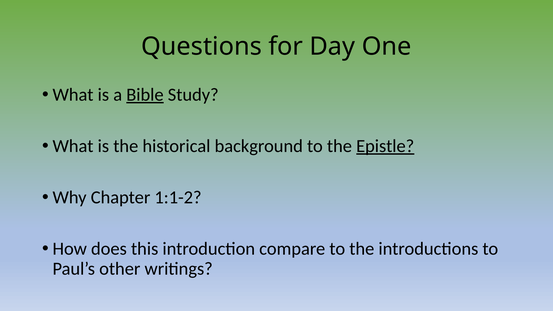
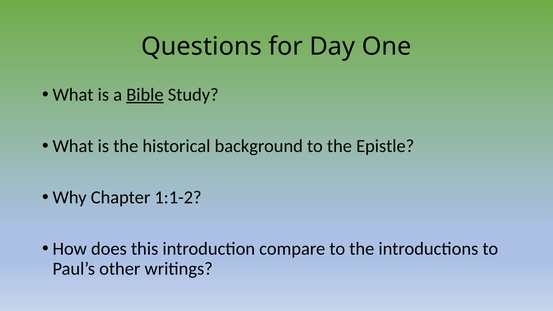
Epistle underline: present -> none
